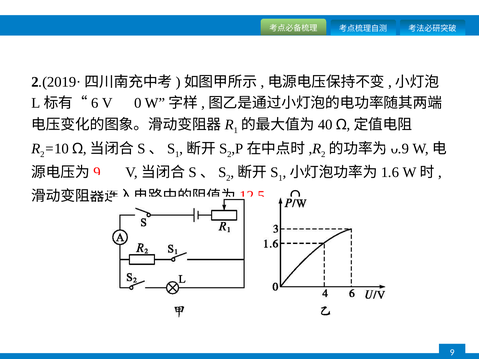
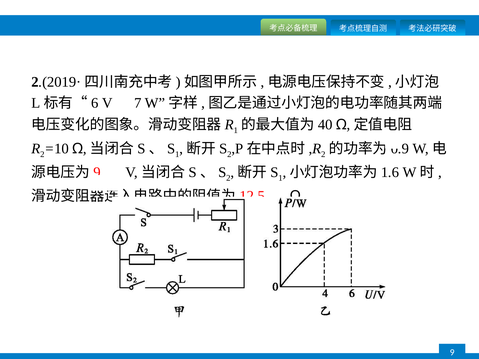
0: 0 -> 7
